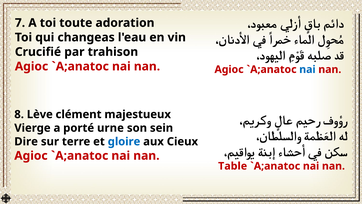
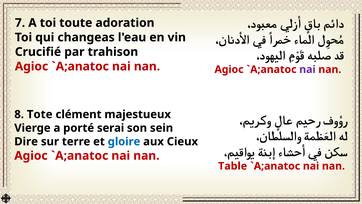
nai at (307, 69) colour: blue -> purple
Lève: Lève -> Tote
urne: urne -> serai
